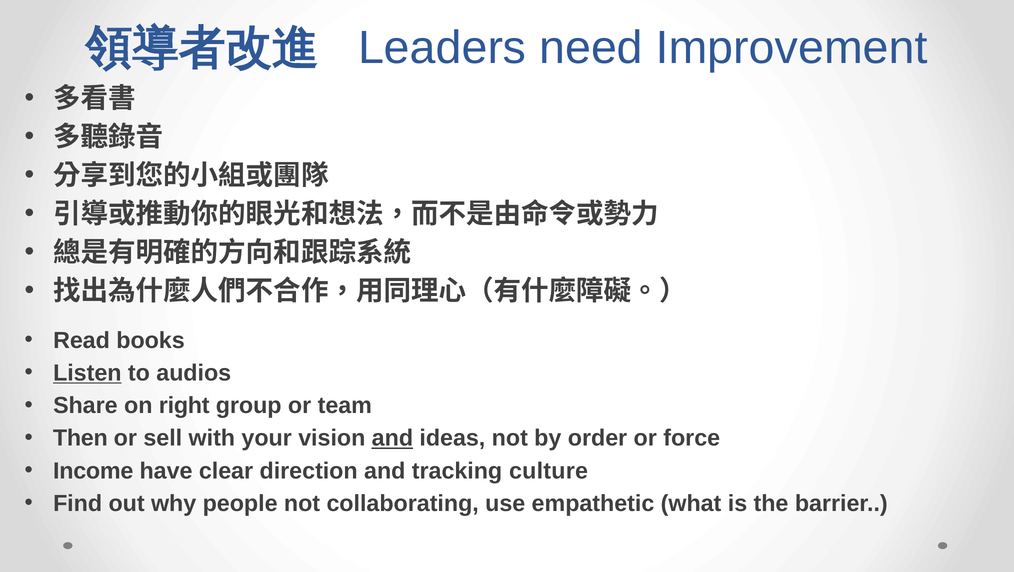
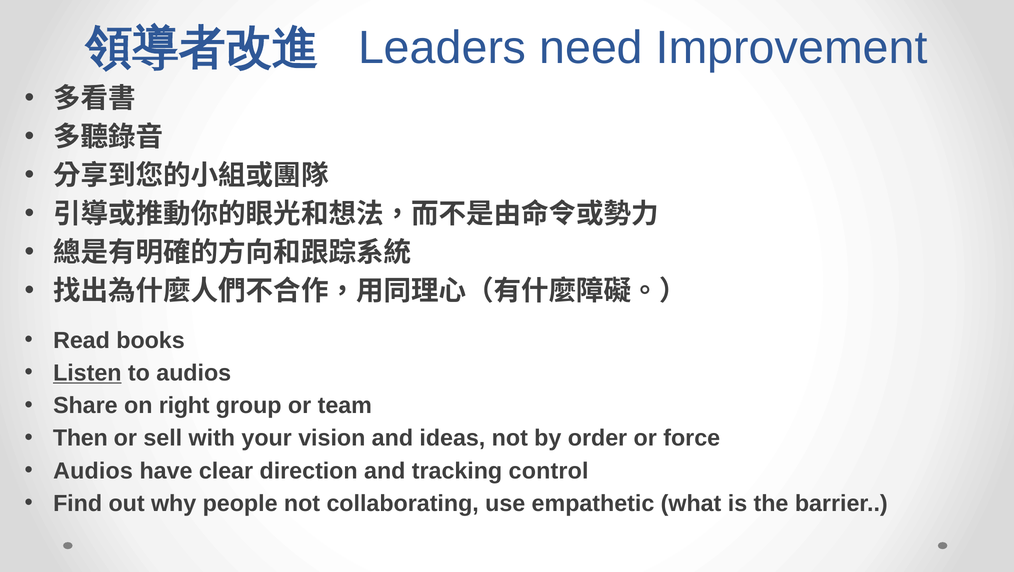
and at (392, 438) underline: present -> none
Income at (93, 471): Income -> Audios
culture: culture -> control
